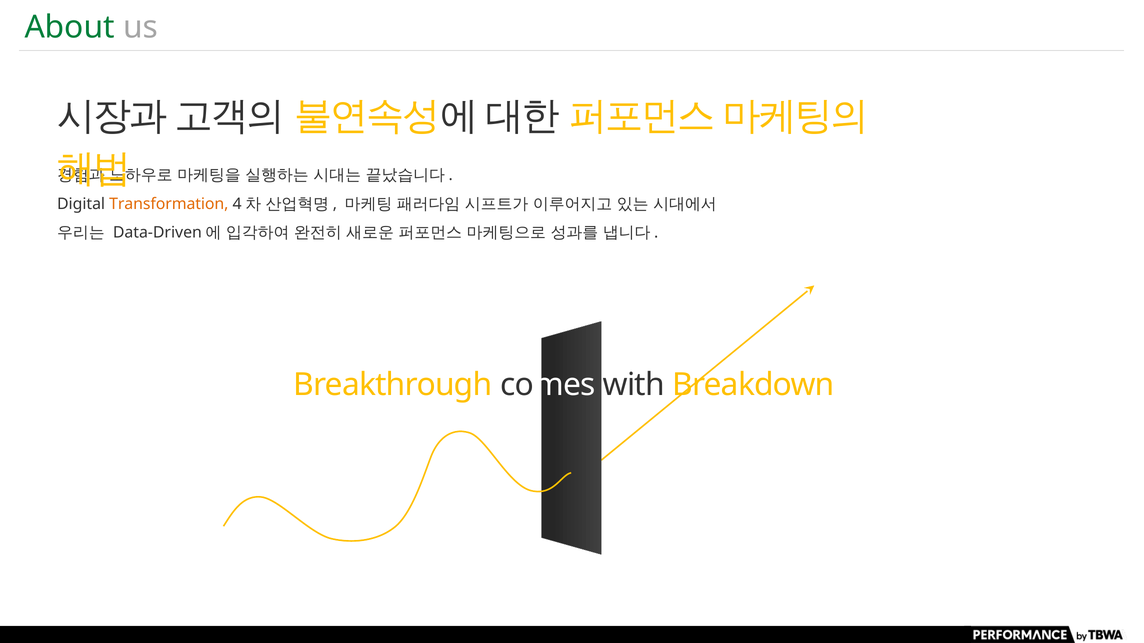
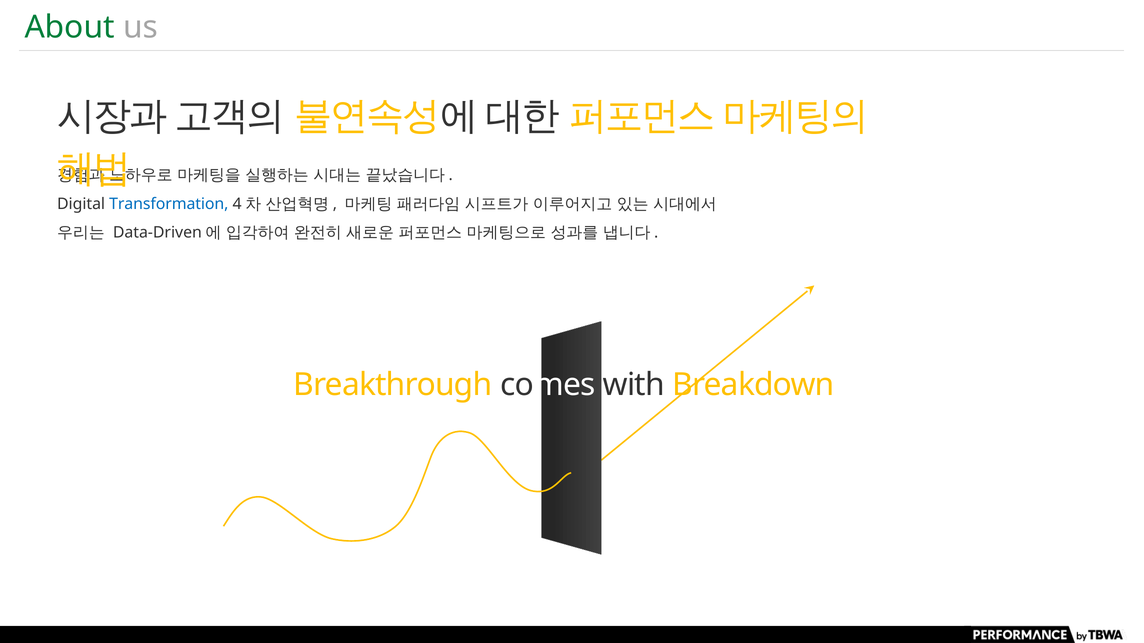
Transformation colour: orange -> blue
